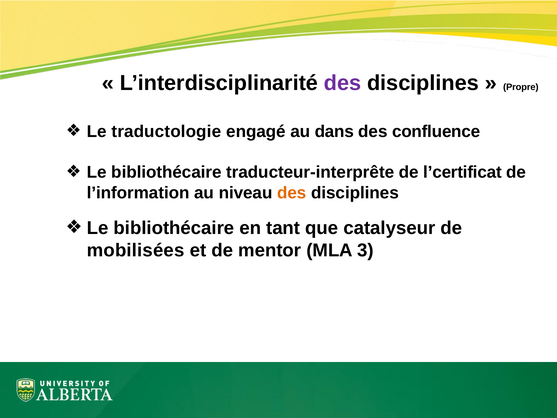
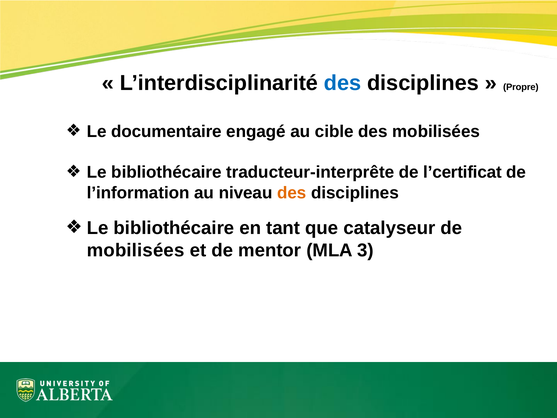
des at (343, 83) colour: purple -> blue
traductologie: traductologie -> documentaire
dans: dans -> cible
des confluence: confluence -> mobilisées
